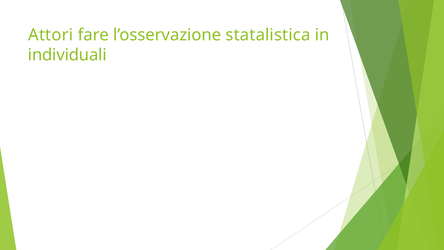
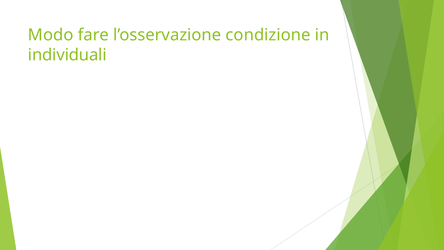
Attori: Attori -> Modo
statalistica: statalistica -> condizione
